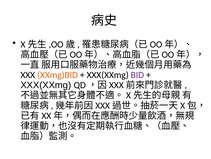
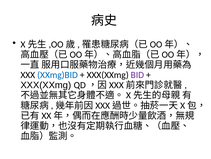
XXmg)BID colour: orange -> blue
